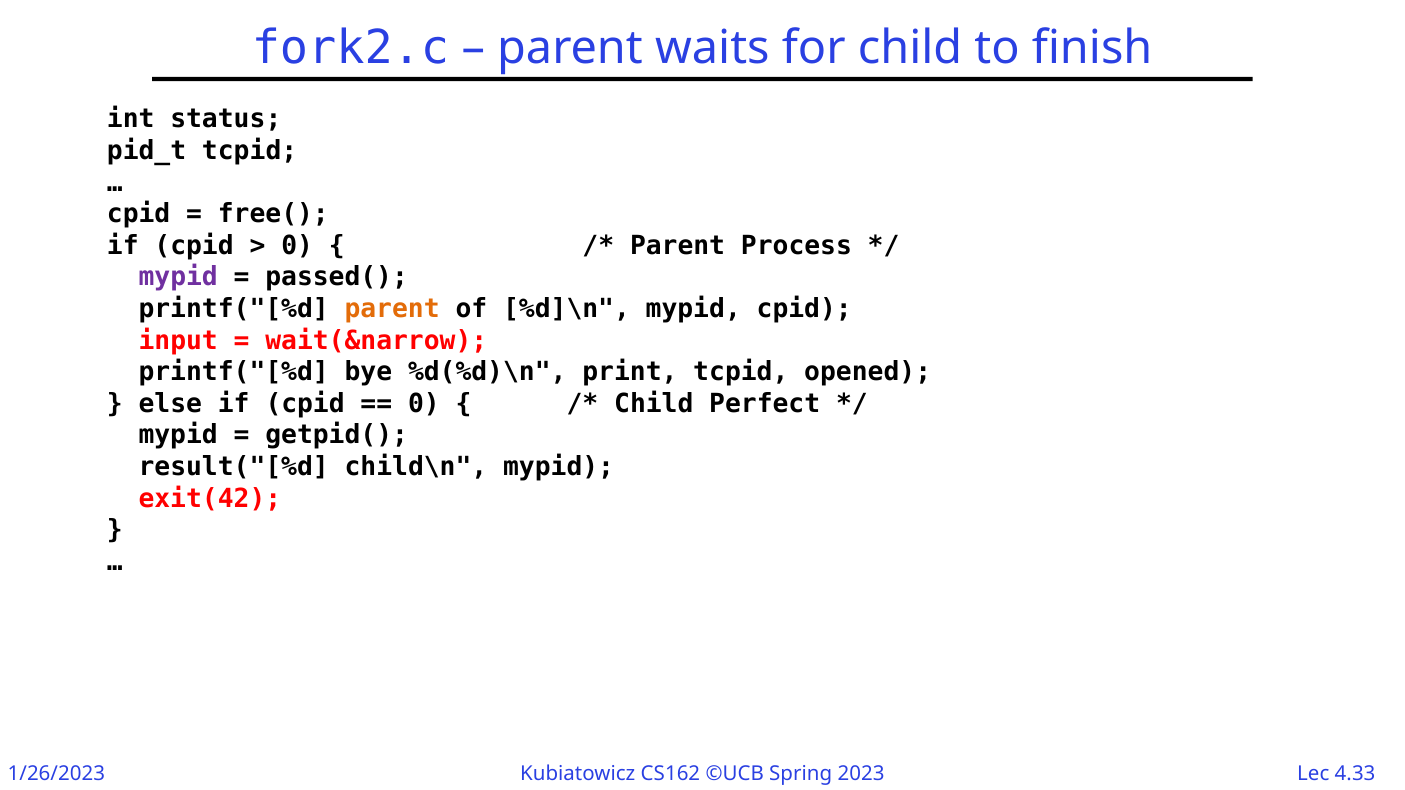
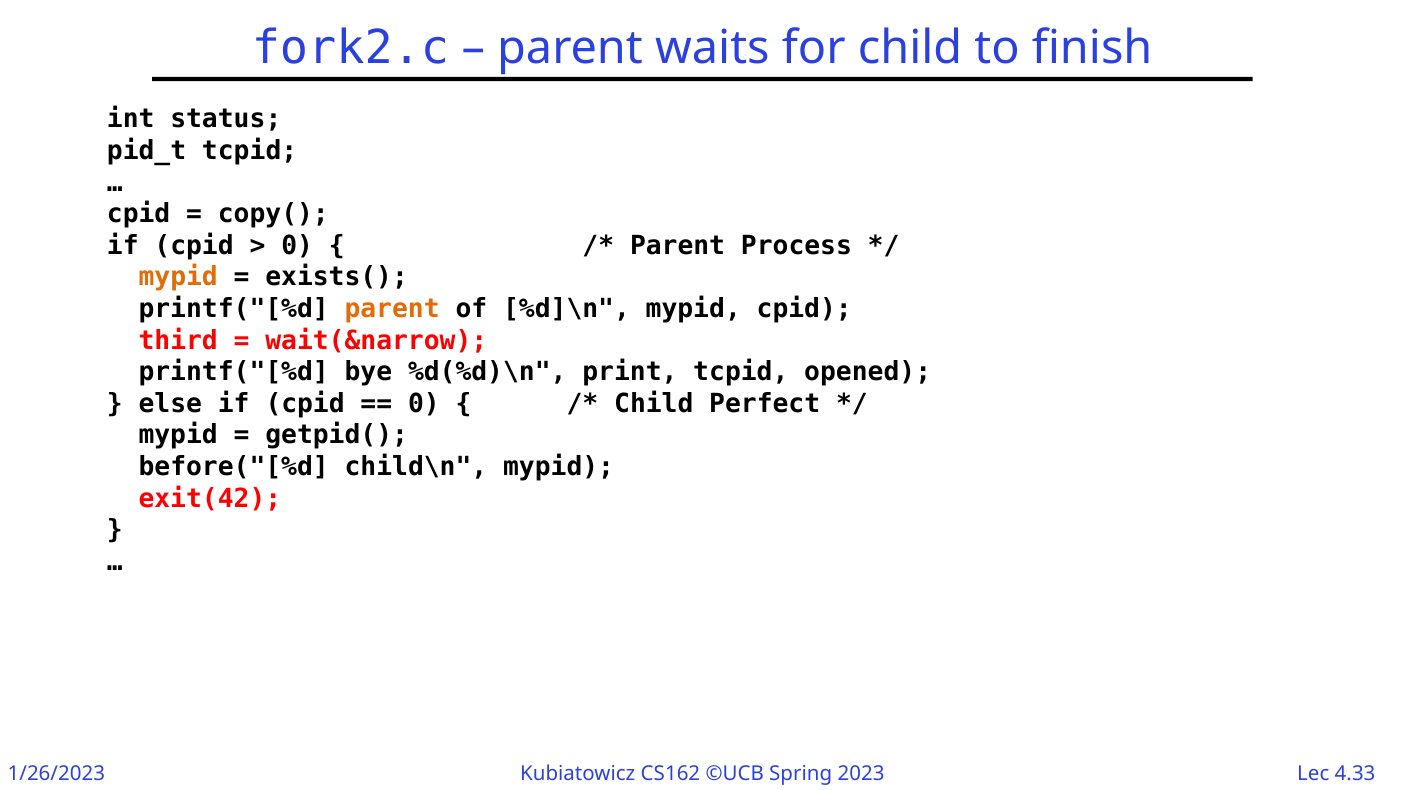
free(: free( -> copy(
mypid at (178, 277) colour: purple -> orange
passed(: passed( -> exists(
input: input -> third
result("[%d: result("[%d -> before("[%d
